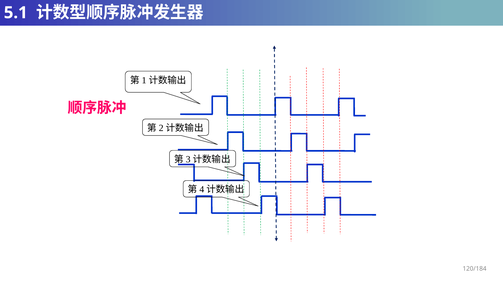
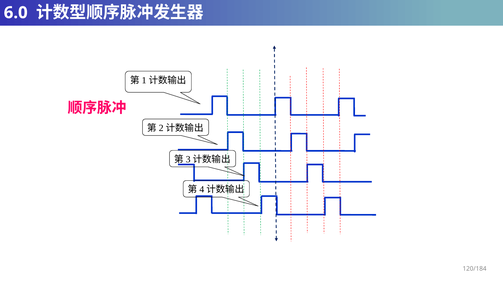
5.1: 5.1 -> 6.0
